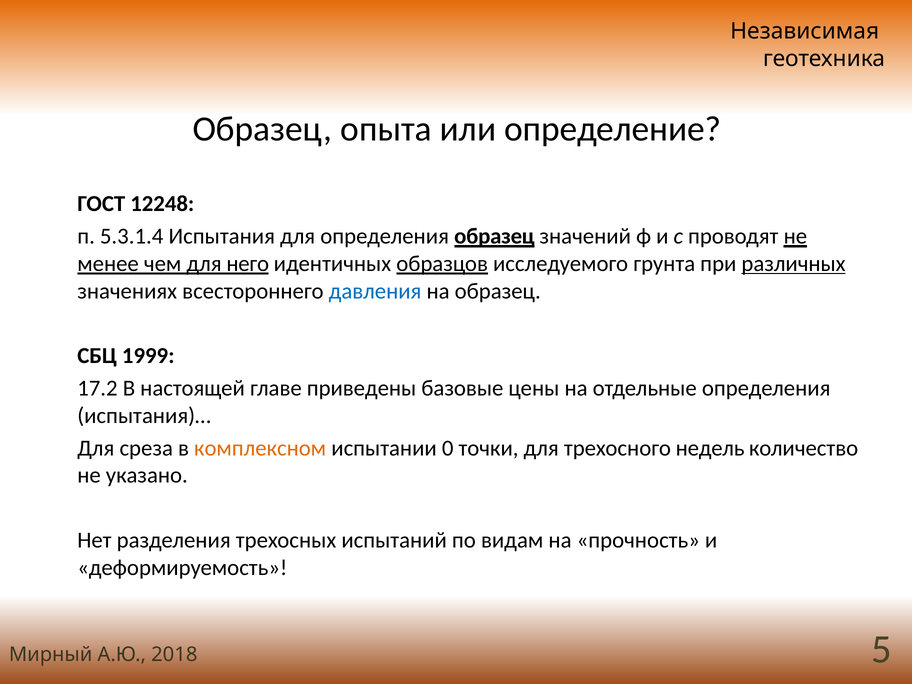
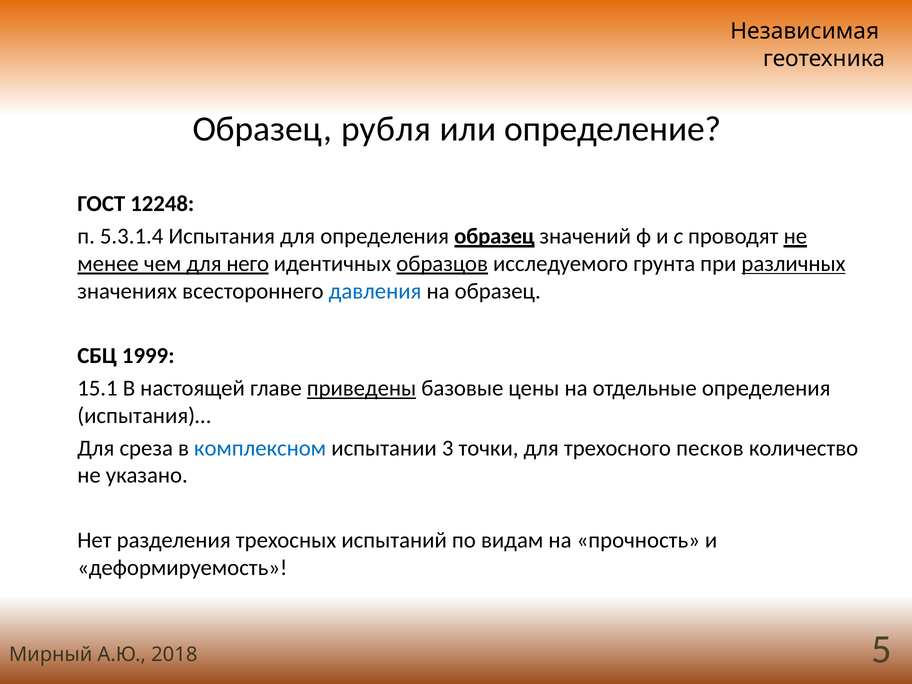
опыта: опыта -> рубля
17.2: 17.2 -> 15.1
приведены underline: none -> present
комплексном colour: orange -> blue
0: 0 -> 3
недель: недель -> песков
